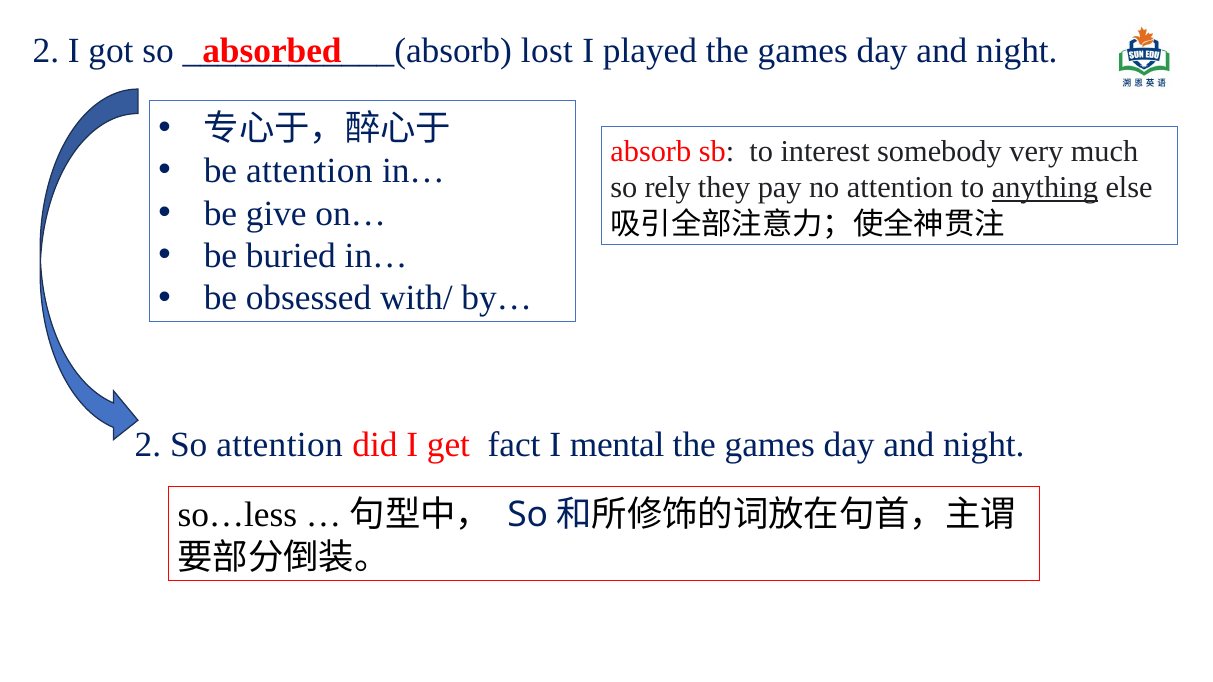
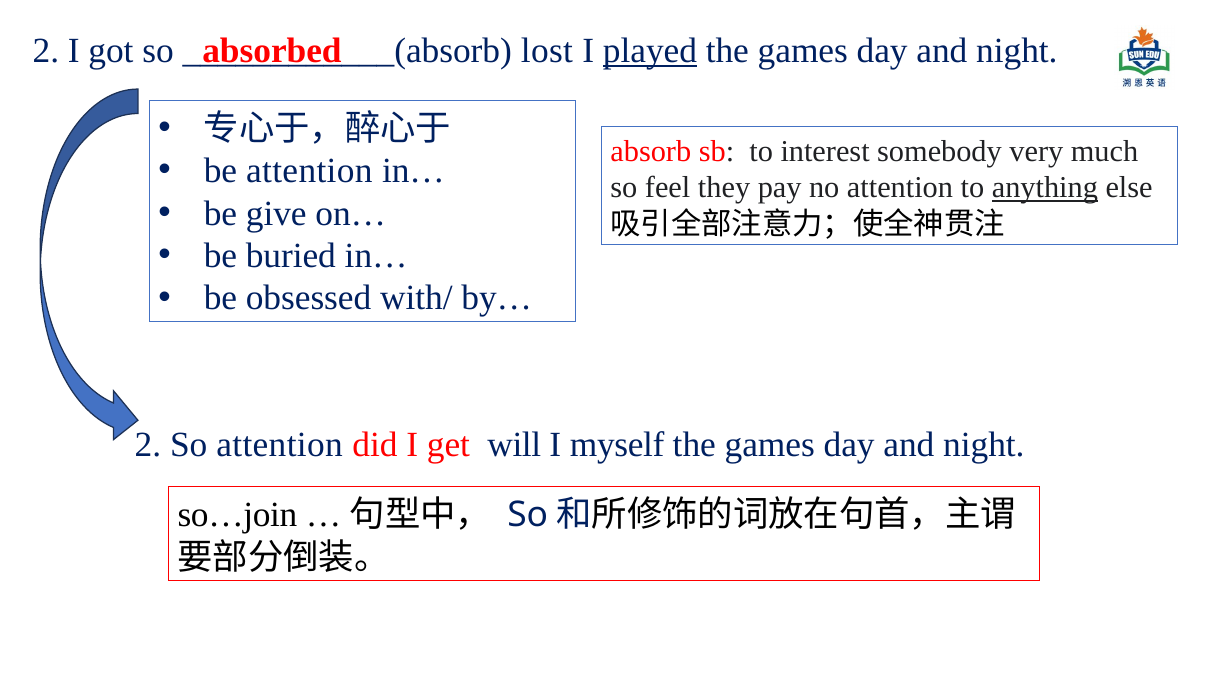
played underline: none -> present
rely: rely -> feel
fact: fact -> will
mental: mental -> myself
so…less: so…less -> so…join
